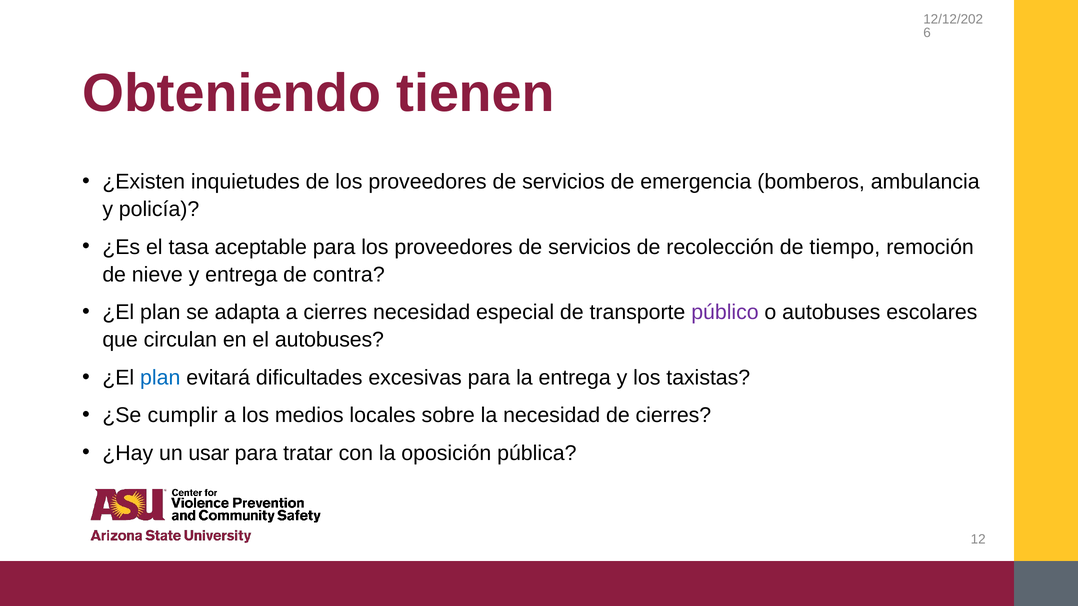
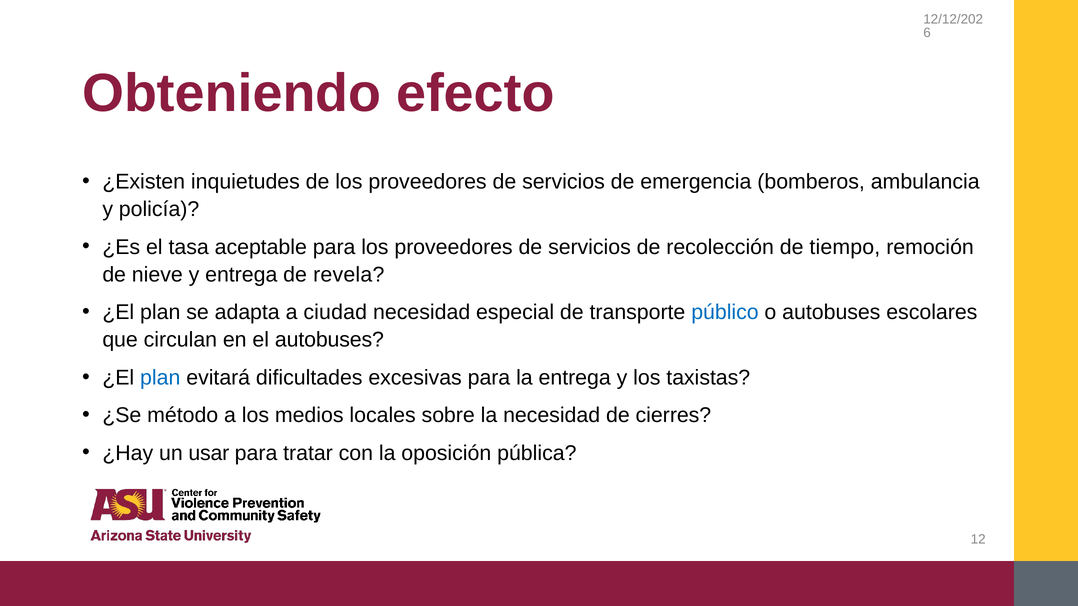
tienen: tienen -> efecto
contra: contra -> revela
a cierres: cierres -> ciudad
público colour: purple -> blue
cumplir: cumplir -> método
